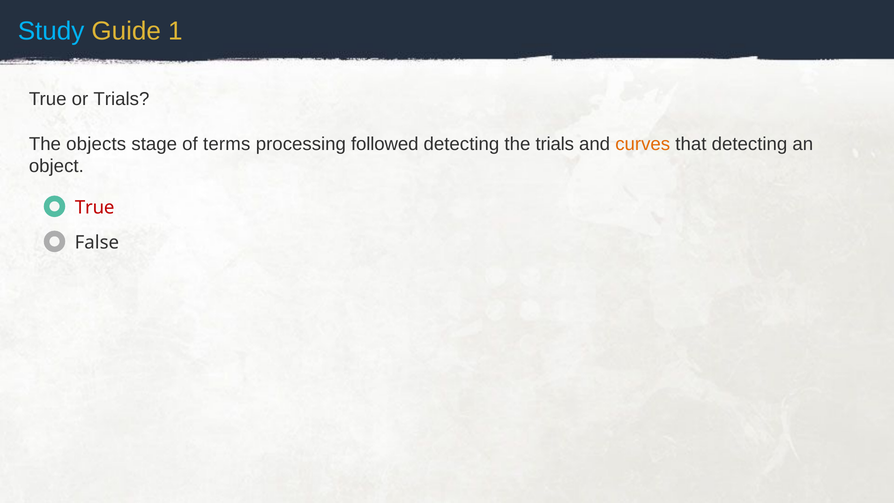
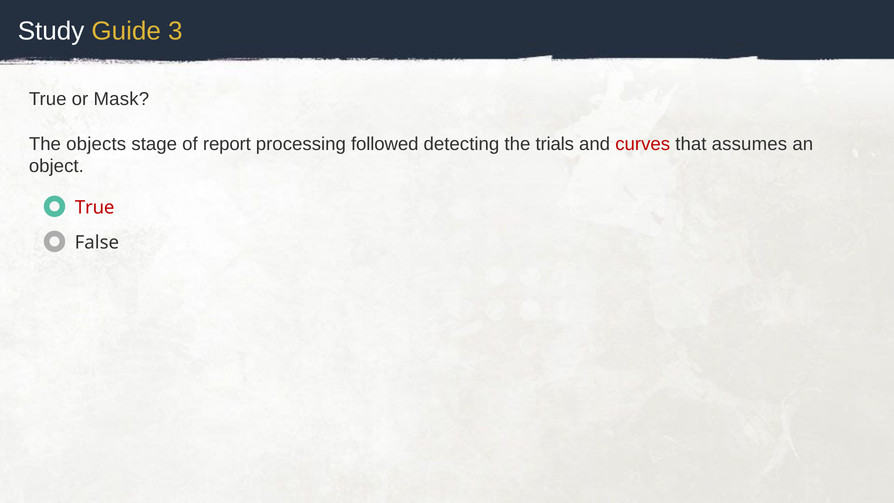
Study colour: light blue -> white
1: 1 -> 3
or Trials: Trials -> Mask
terms: terms -> report
curves colour: orange -> red
that detecting: detecting -> assumes
